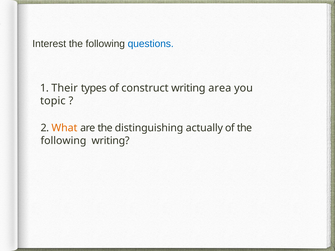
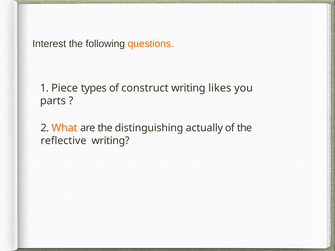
questions colour: blue -> orange
Their: Their -> Piece
area: area -> likes
topic: topic -> parts
following at (63, 141): following -> reflective
